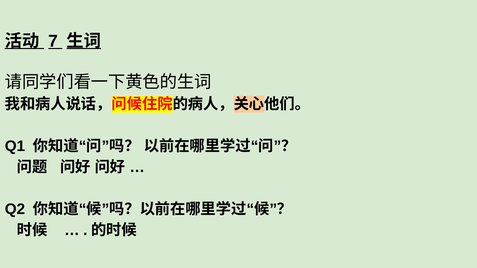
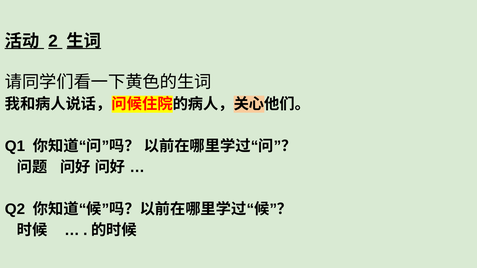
7: 7 -> 2
